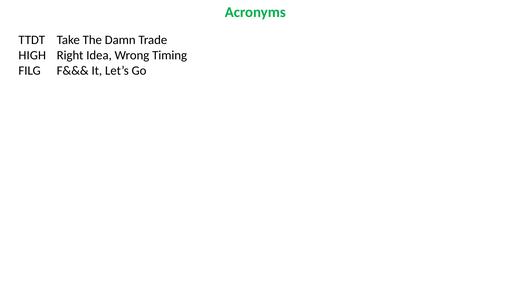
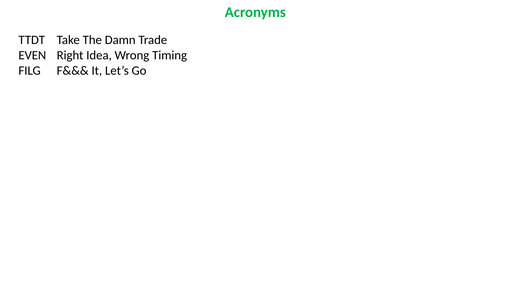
HIGH: HIGH -> EVEN
